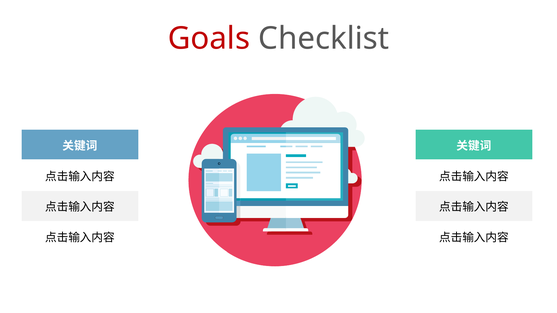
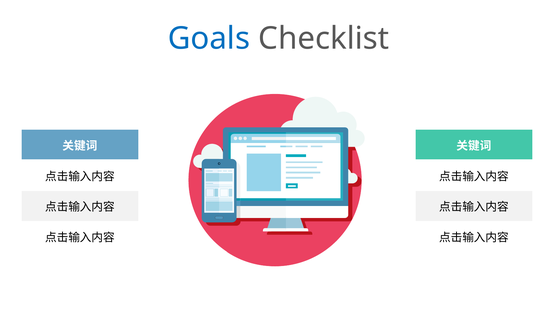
Goals colour: red -> blue
